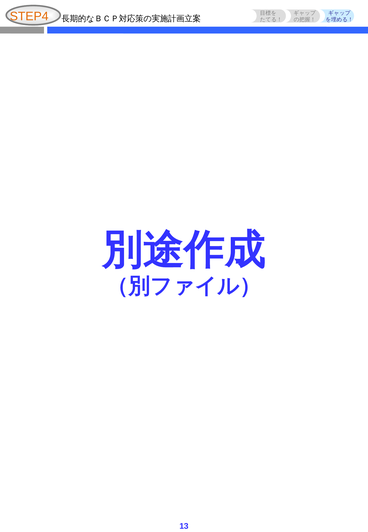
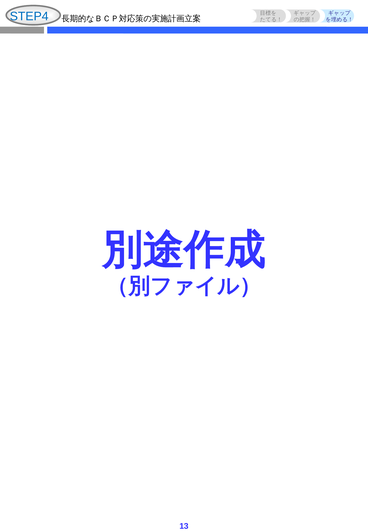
STEP4 colour: orange -> blue
